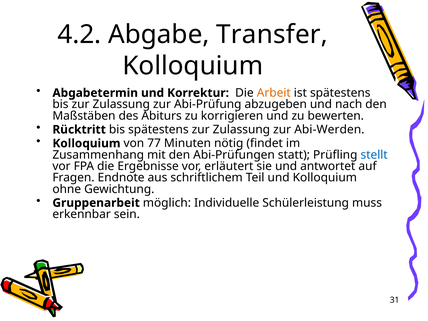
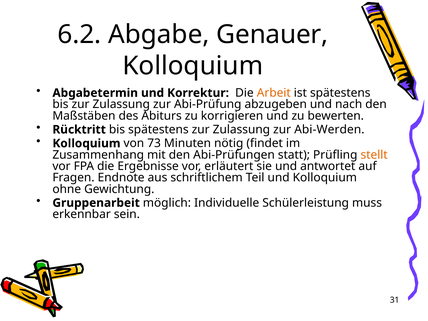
4.2: 4.2 -> 6.2
Transfer: Transfer -> Genauer
77: 77 -> 73
stellt colour: blue -> orange
